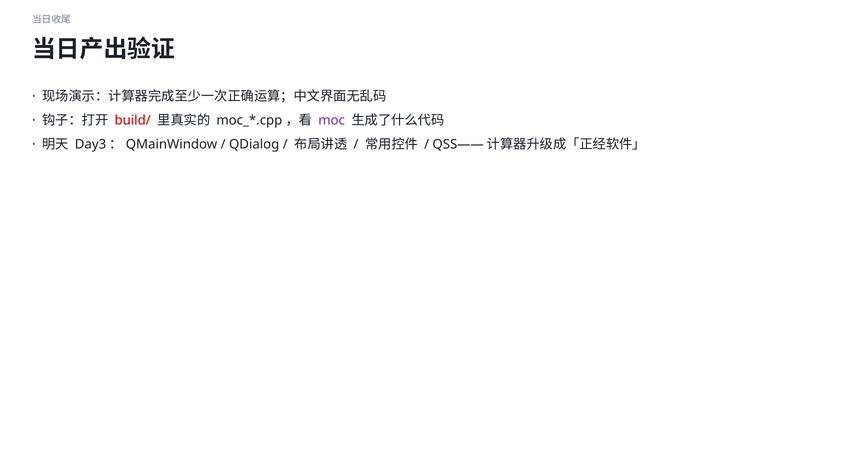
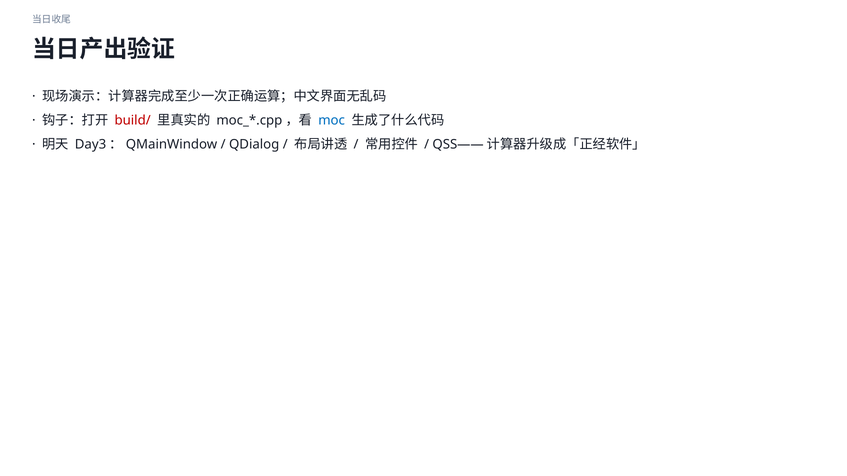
moc colour: purple -> blue
